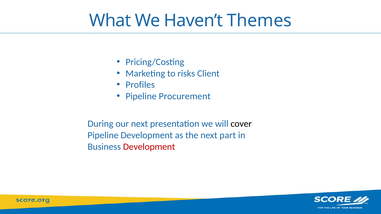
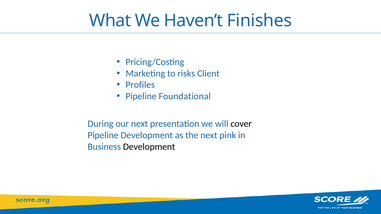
Themes: Themes -> Finishes
Procurement: Procurement -> Foundational
part: part -> pink
Development at (149, 147) colour: red -> black
